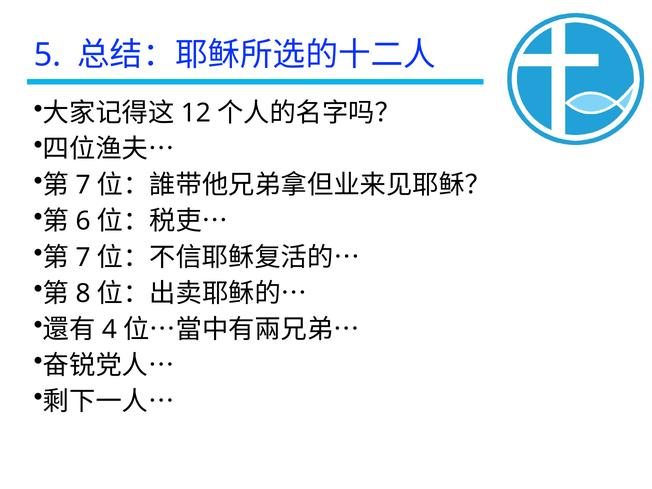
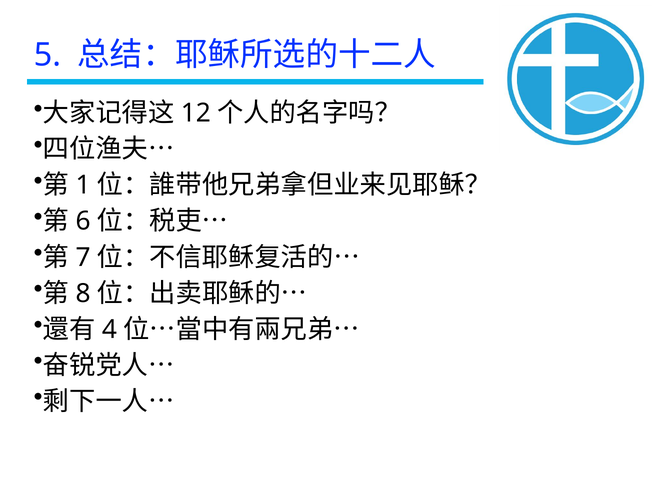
7 at (83, 185): 7 -> 1
